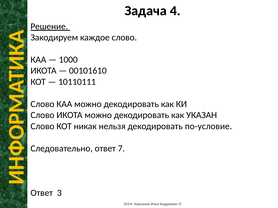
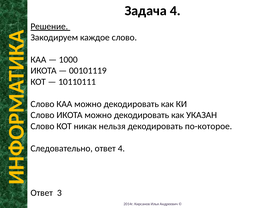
00101610: 00101610 -> 00101119
по-условие: по-условие -> по-которое
ответ 7: 7 -> 4
